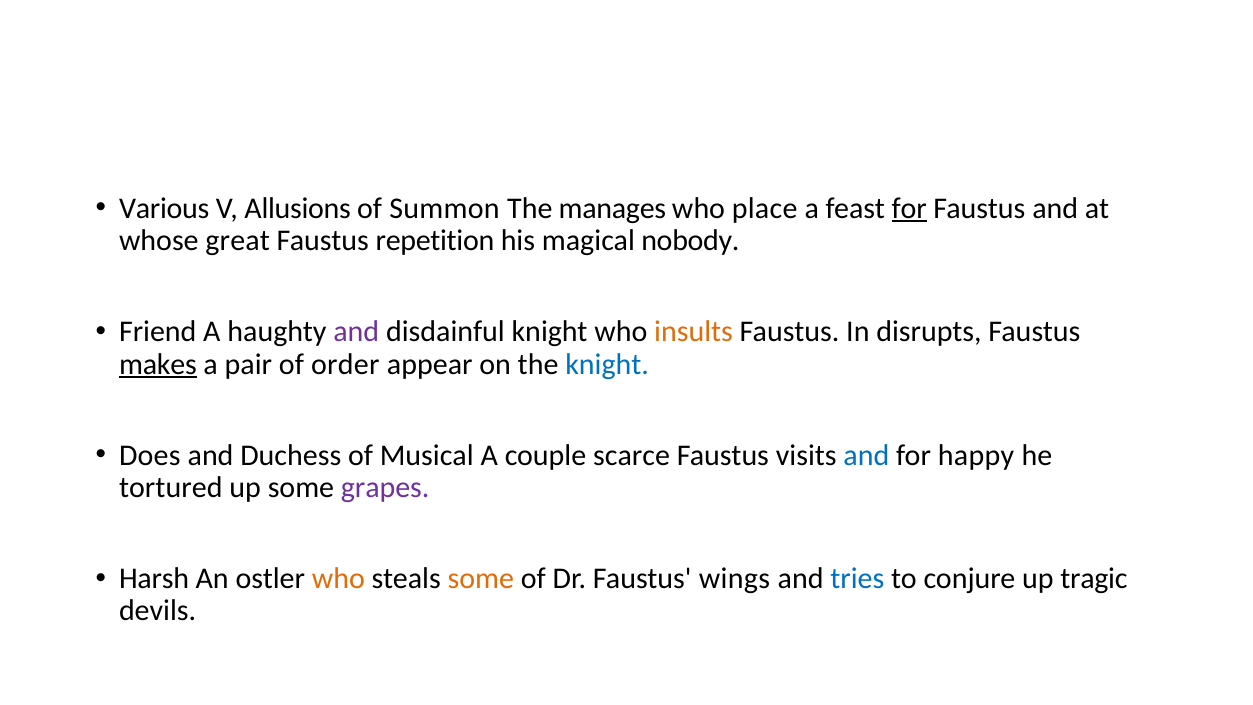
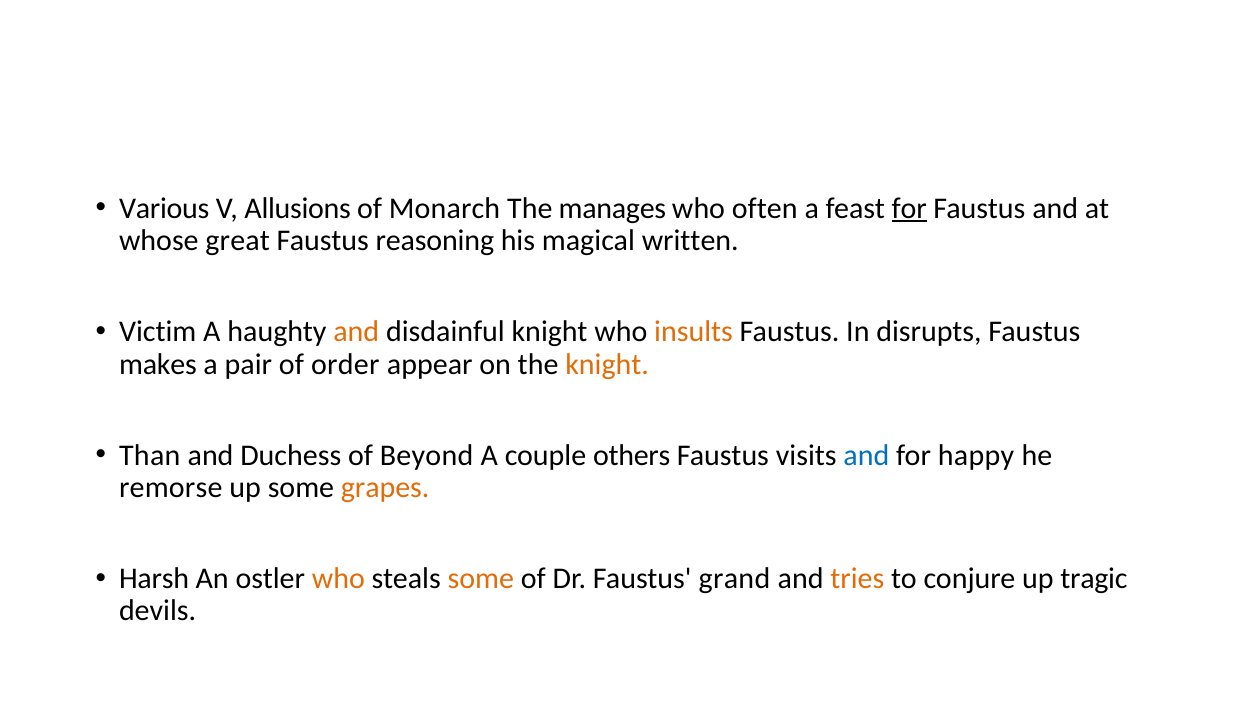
Summon: Summon -> Monarch
place: place -> often
repetition: repetition -> reasoning
nobody: nobody -> written
Friend: Friend -> Victim
and at (356, 332) colour: purple -> orange
makes underline: present -> none
knight at (607, 364) colour: blue -> orange
Does: Does -> Than
Musical: Musical -> Beyond
scarce: scarce -> others
tortured: tortured -> remorse
grapes colour: purple -> orange
wings: wings -> grand
tries colour: blue -> orange
